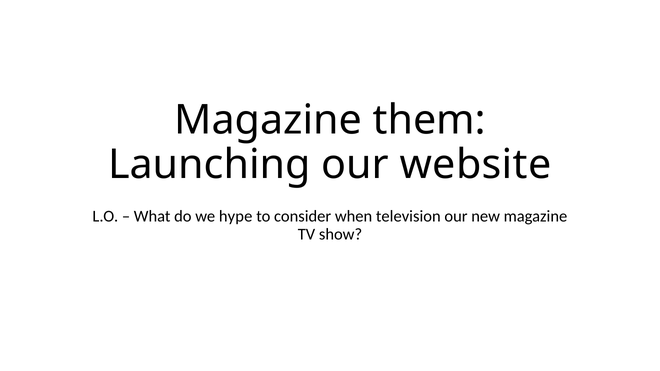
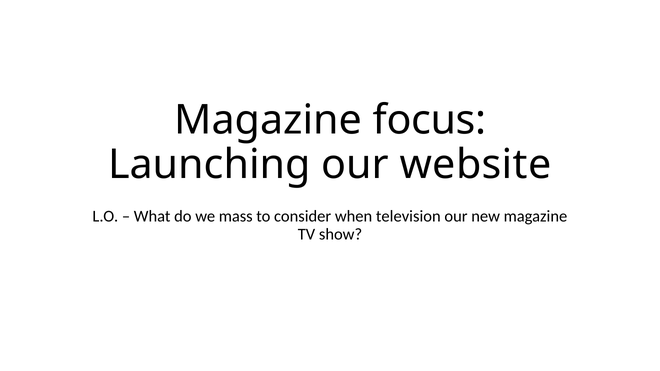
them: them -> focus
hype: hype -> mass
